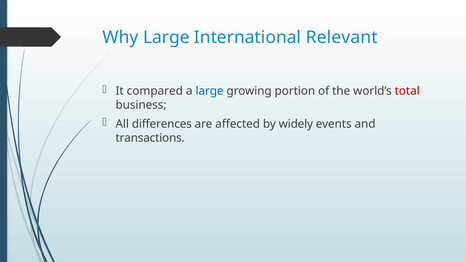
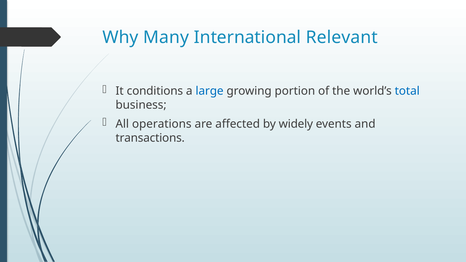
Why Large: Large -> Many
compared: compared -> conditions
total colour: red -> blue
differences: differences -> operations
